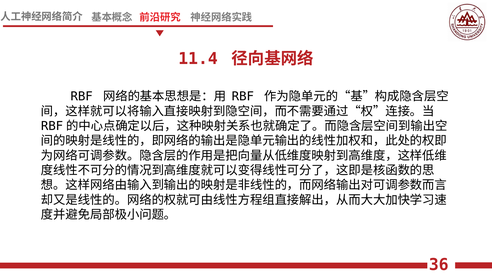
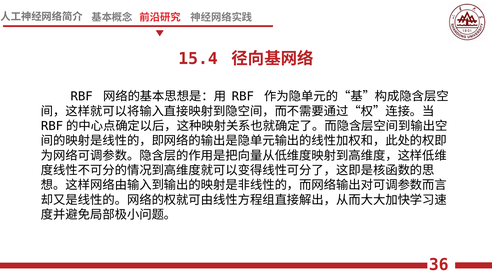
11.4: 11.4 -> 15.4
